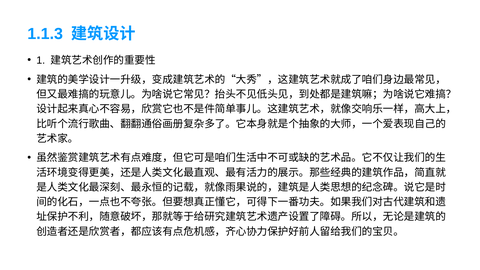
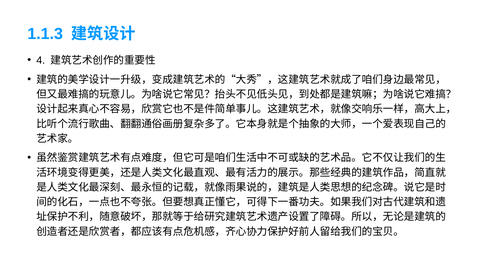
1: 1 -> 4
